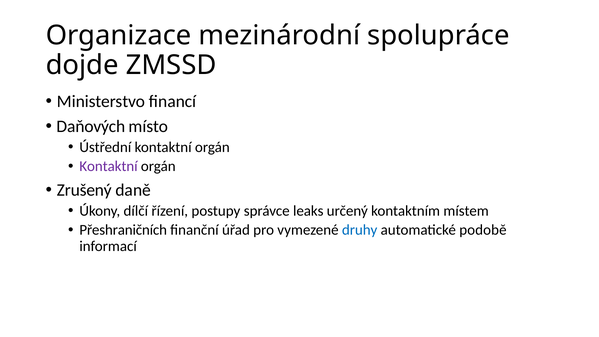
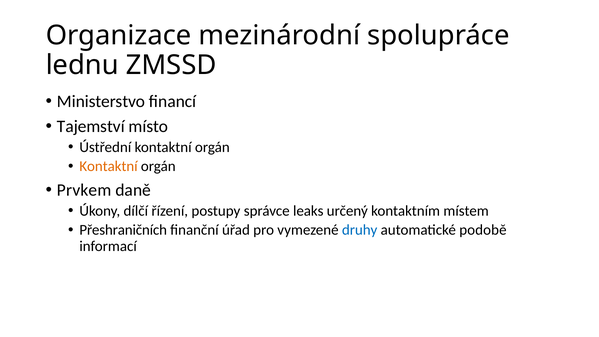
dojde: dojde -> lednu
Daňových: Daňových -> Tajemství
Kontaktní at (108, 166) colour: purple -> orange
Zrušený: Zrušený -> Prvkem
